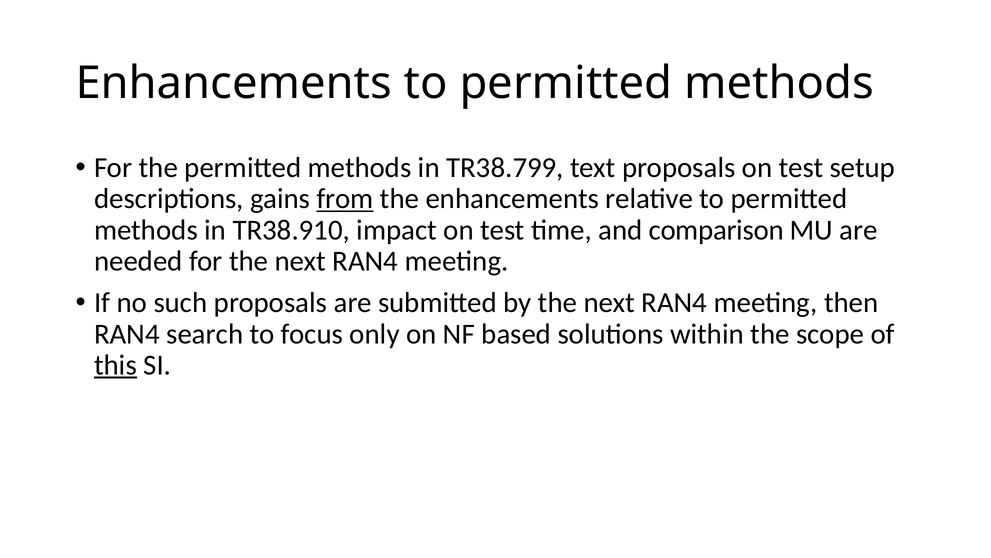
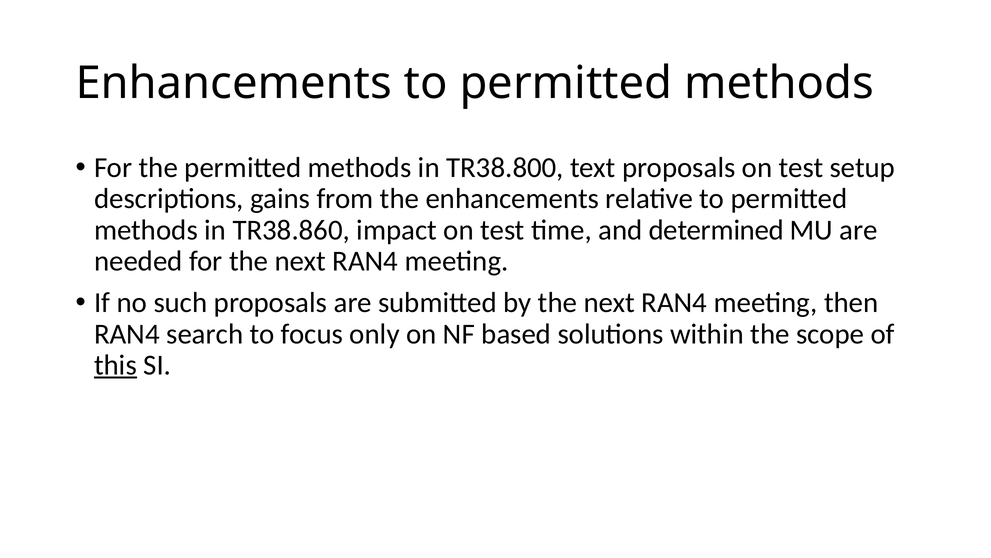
TR38.799: TR38.799 -> TR38.800
from underline: present -> none
TR38.910: TR38.910 -> TR38.860
comparison: comparison -> determined
